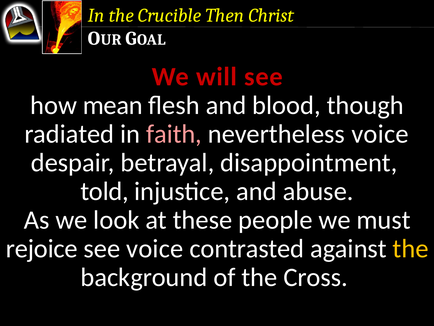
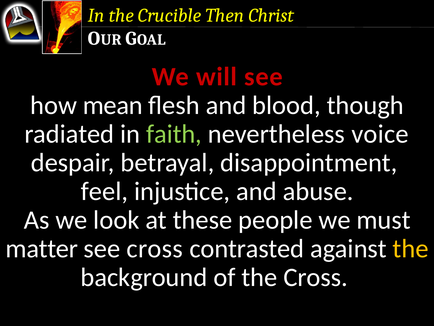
faith colour: pink -> light green
told: told -> feel
rejoice: rejoice -> matter
see voice: voice -> cross
